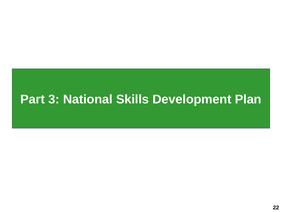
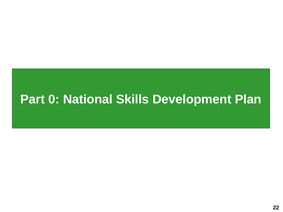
3: 3 -> 0
